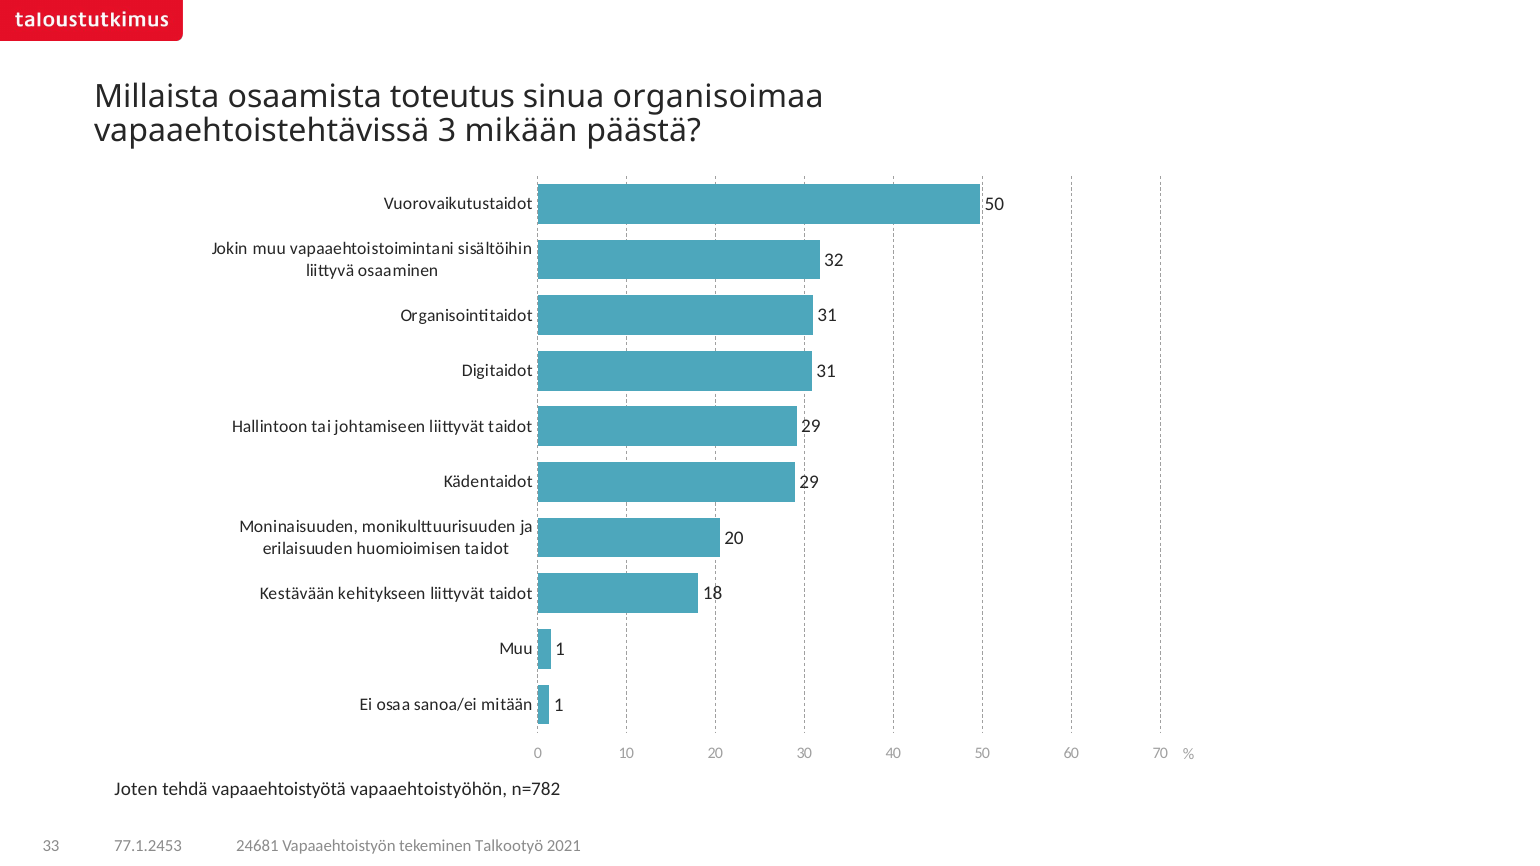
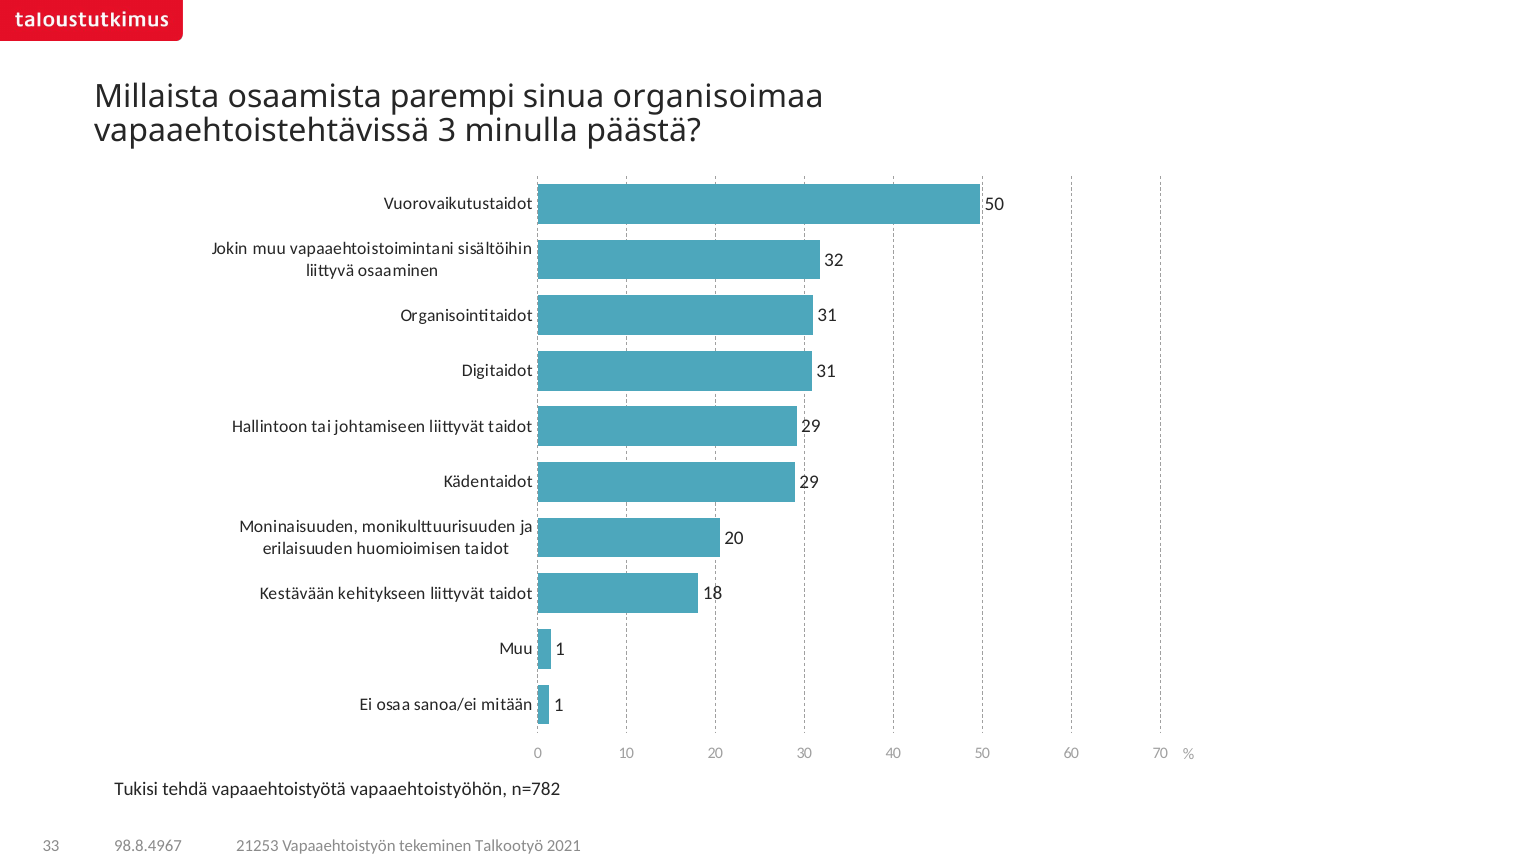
toteutus: toteutus -> parempi
mikään: mikään -> minulla
Joten: Joten -> Tukisi
77.1.2453: 77.1.2453 -> 98.8.4967
24681: 24681 -> 21253
